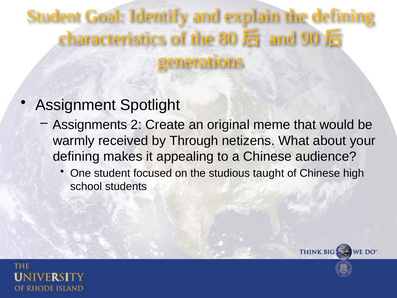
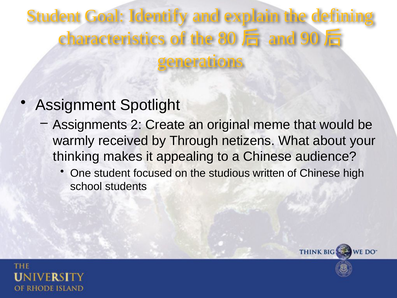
defining at (76, 156): defining -> thinking
taught: taught -> written
